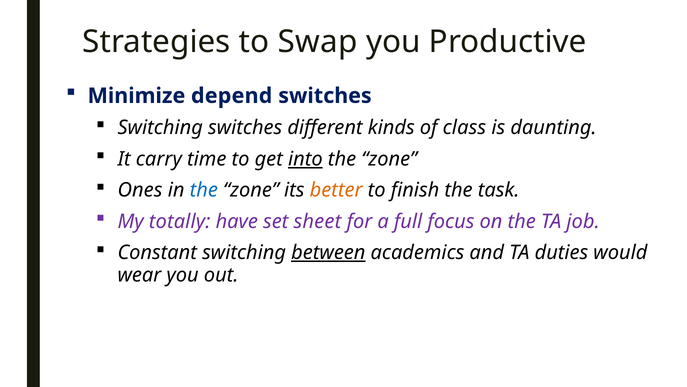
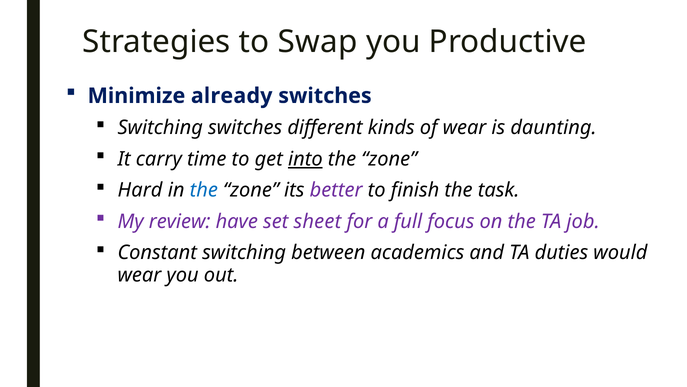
depend: depend -> already
of class: class -> wear
Ones: Ones -> Hard
better colour: orange -> purple
totally: totally -> review
between underline: present -> none
